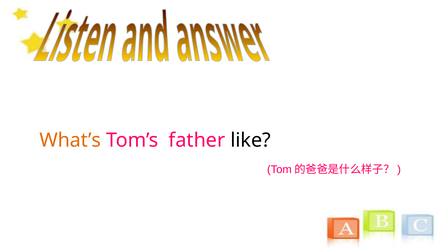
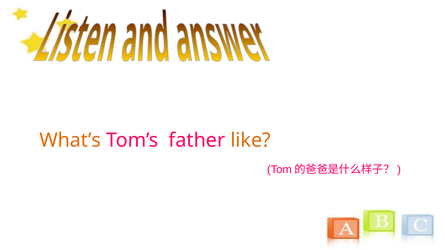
like colour: black -> orange
